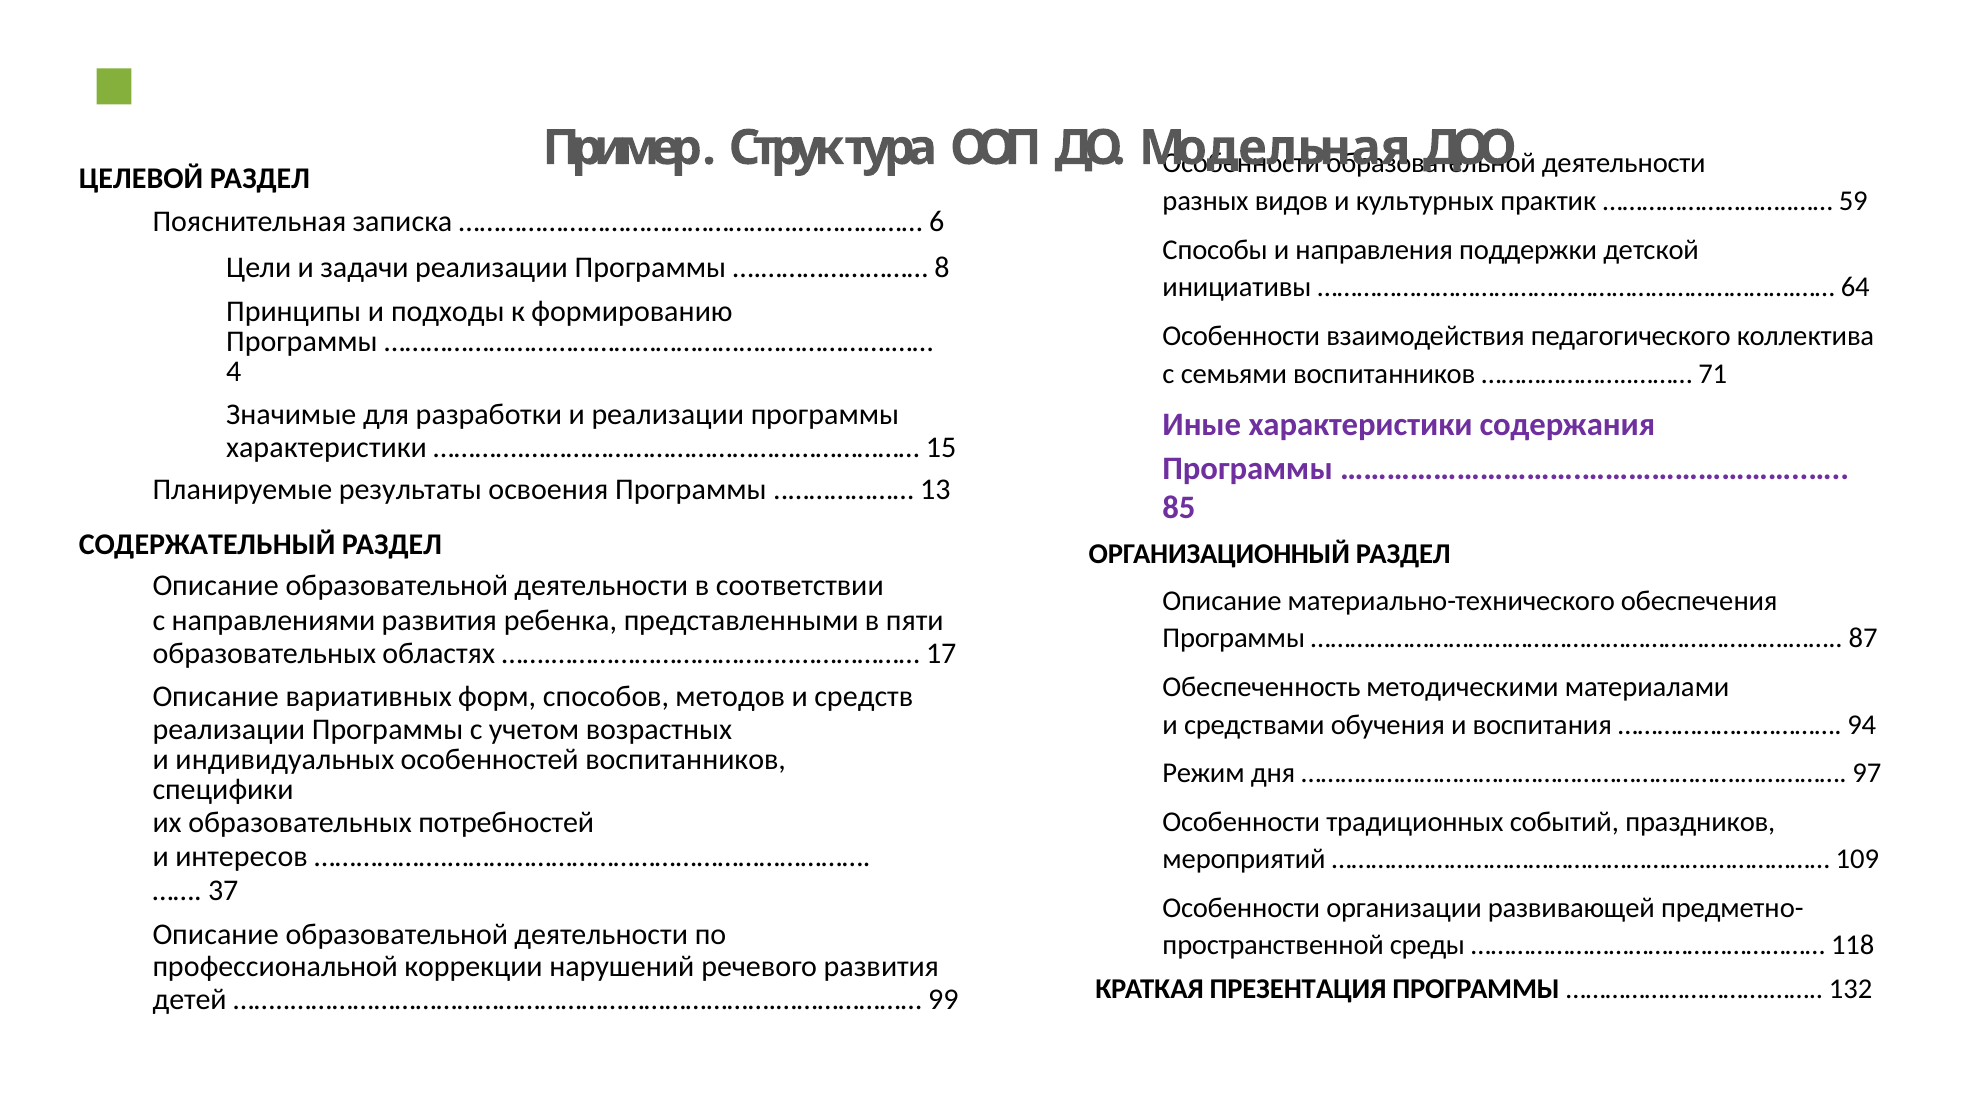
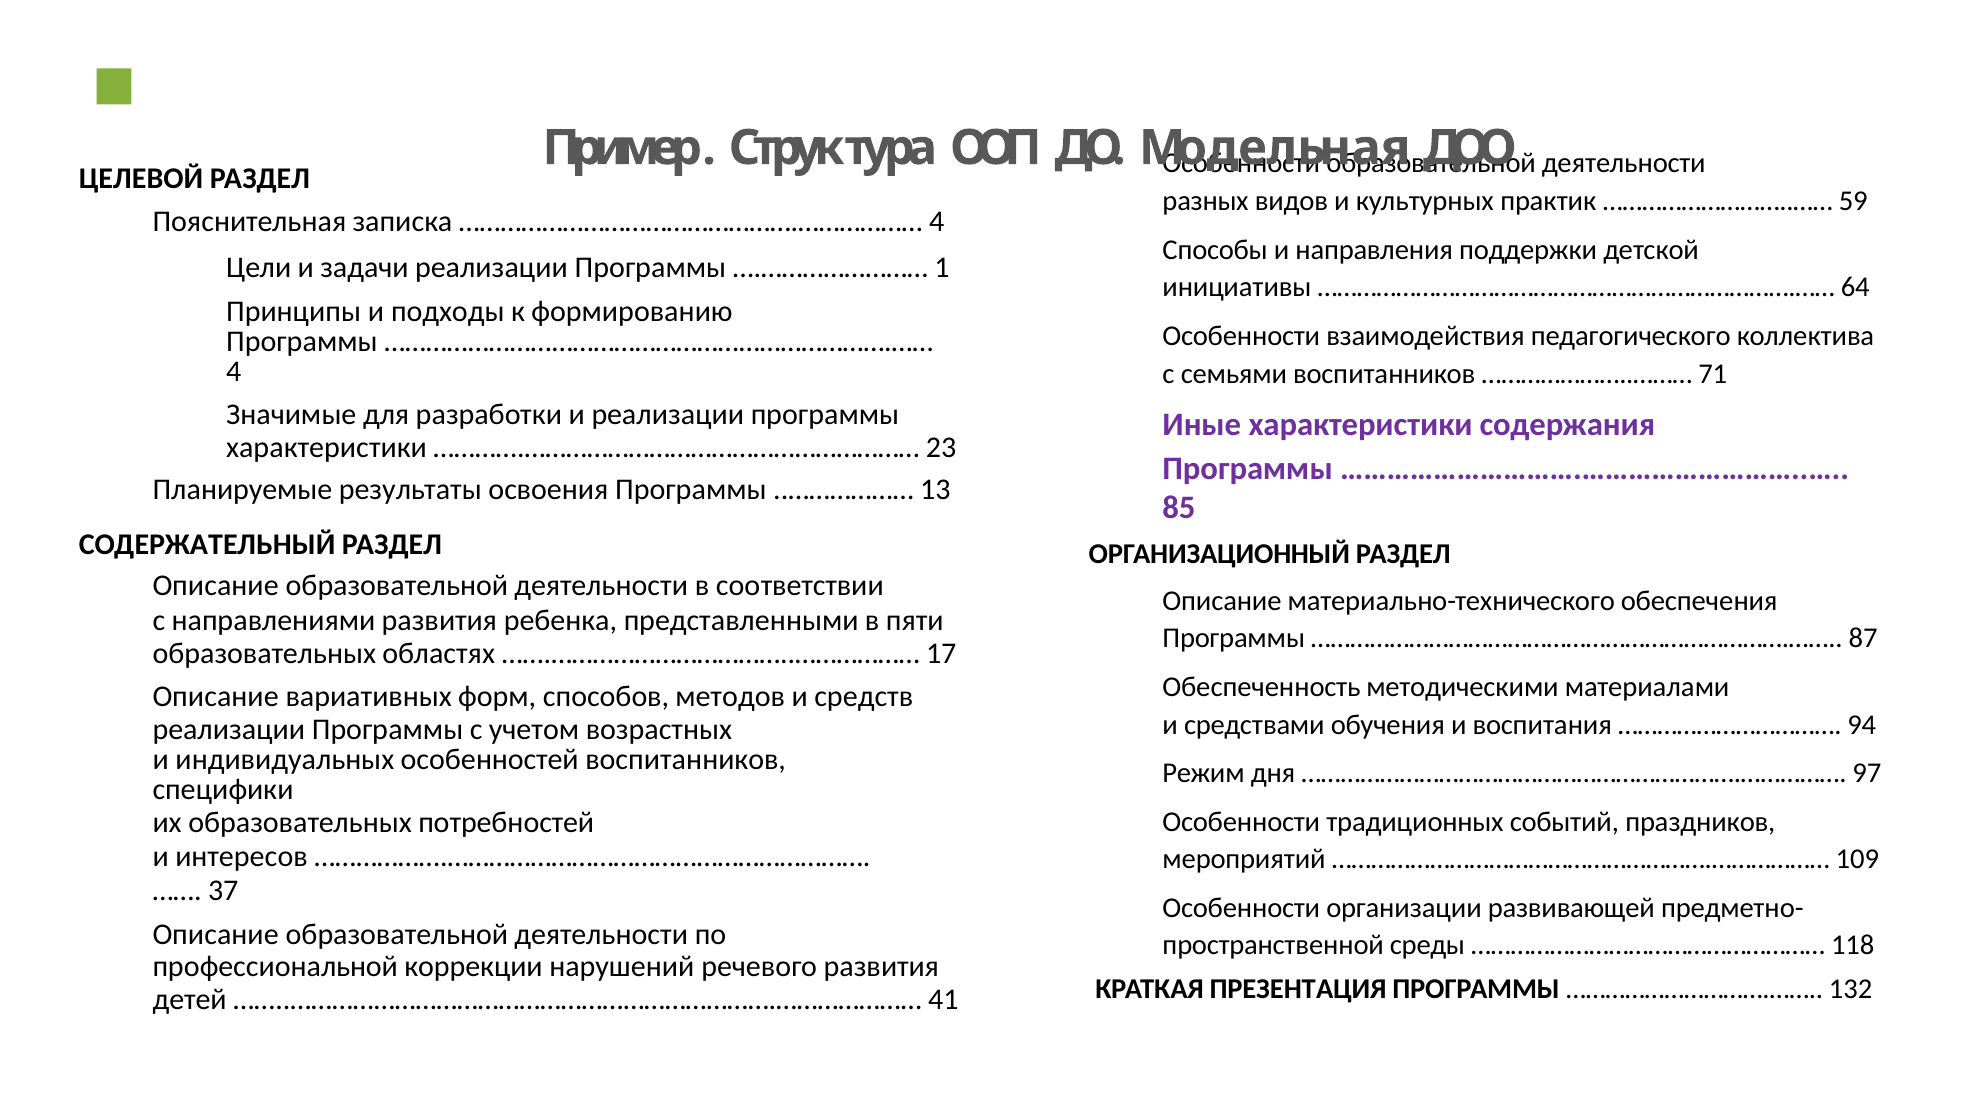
6 at (937, 222): 6 -> 4
8: 8 -> 1
15: 15 -> 23
99: 99 -> 41
